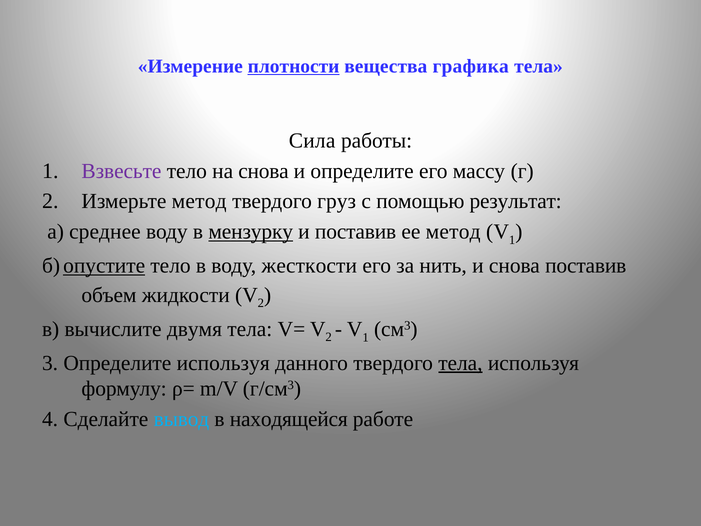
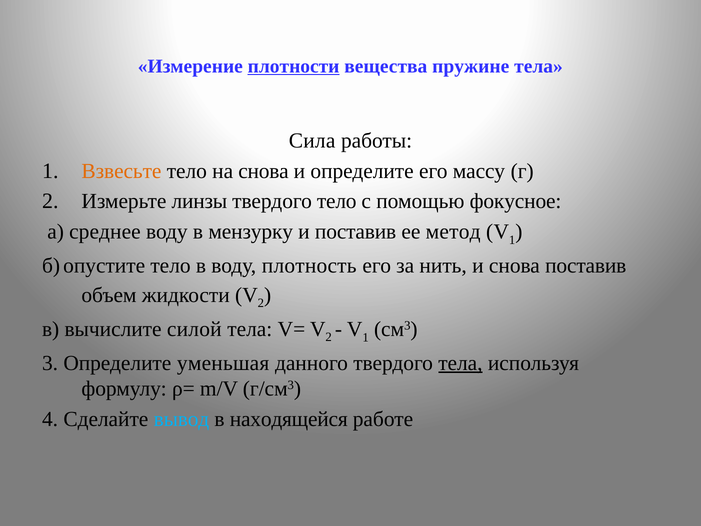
графика: графика -> пружине
Взвесьте colour: purple -> orange
Измерьте метод: метод -> линзы
твердого груз: груз -> тело
результат: результат -> фокусное
мензурку underline: present -> none
опустите underline: present -> none
жесткости: жесткости -> плотность
двумя: двумя -> силой
Определите используя: используя -> уменьшая
